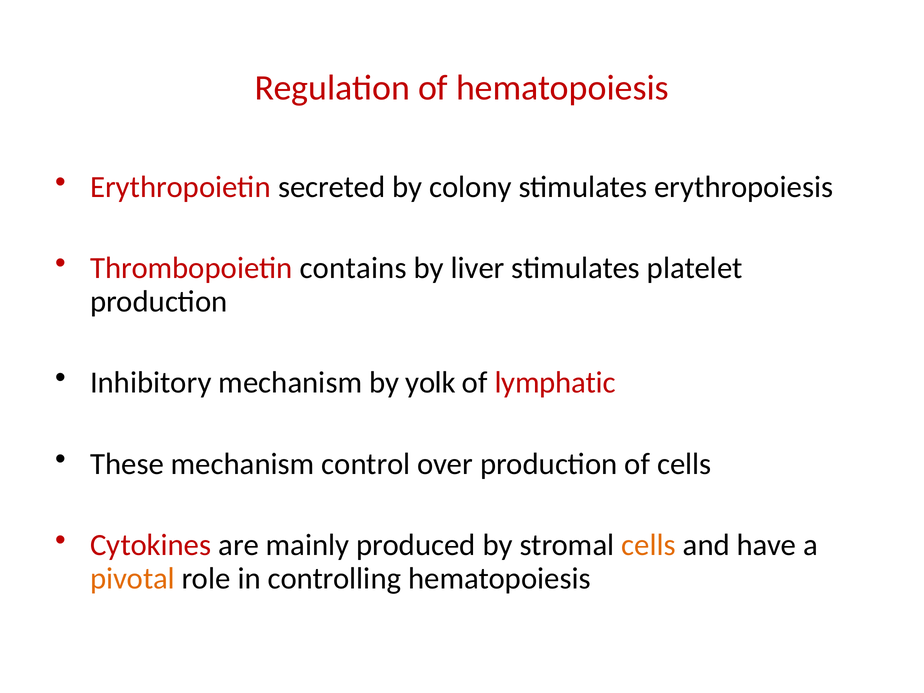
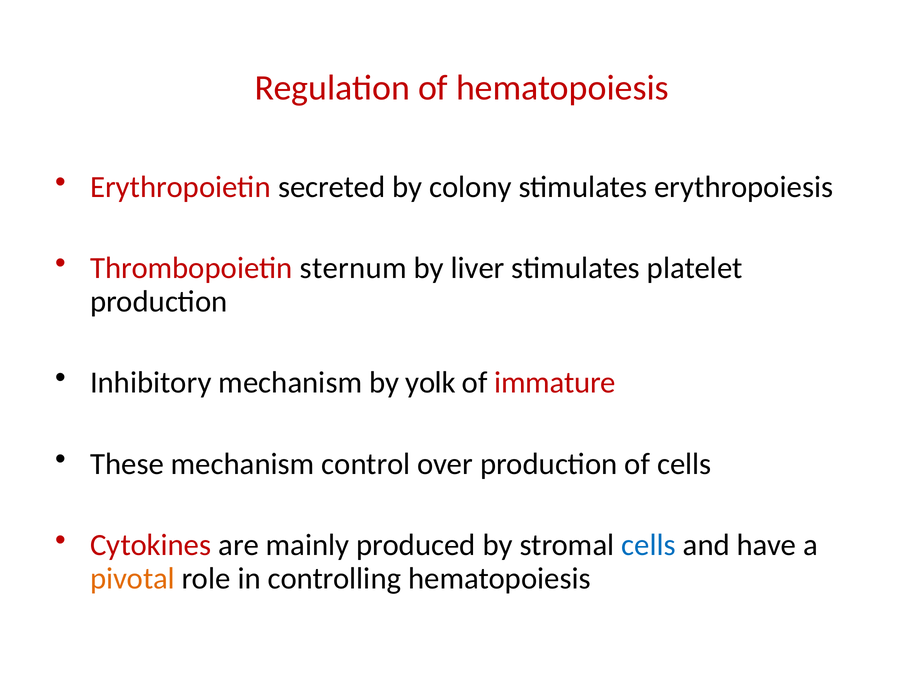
contains: contains -> sternum
lymphatic: lymphatic -> immature
cells at (649, 545) colour: orange -> blue
